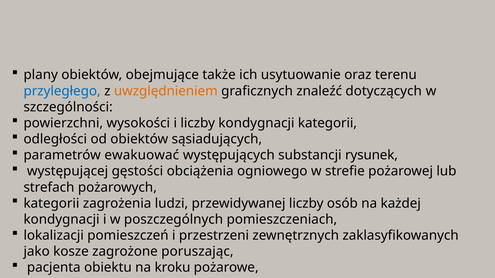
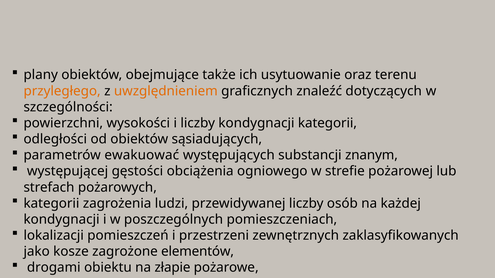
przyległego colour: blue -> orange
rysunek: rysunek -> znanym
poruszając: poruszając -> elementów
pacjenta: pacjenta -> drogami
kroku: kroku -> złapie
